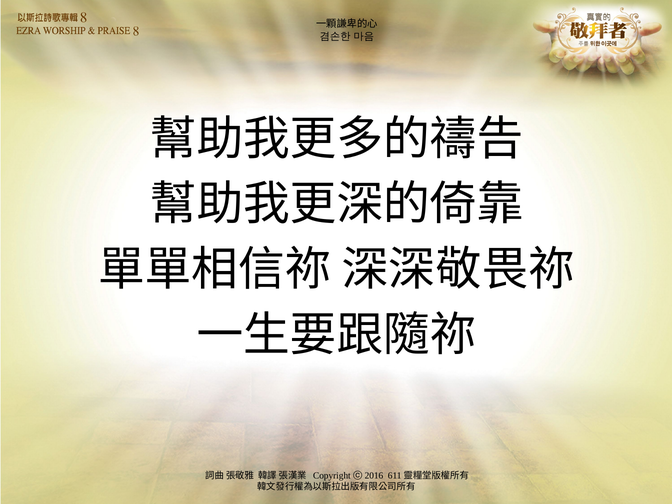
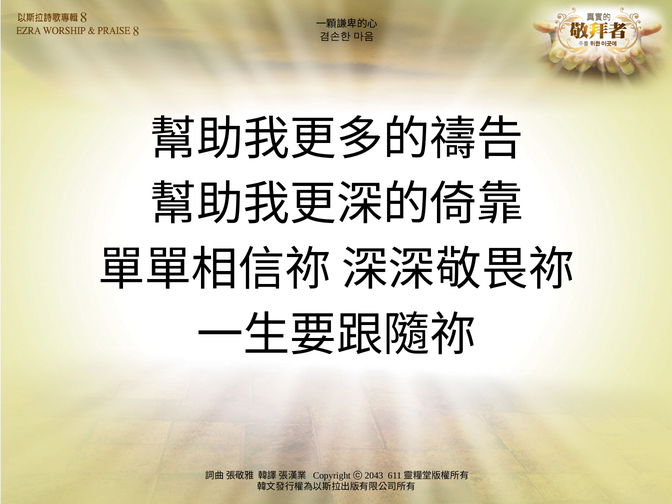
2016: 2016 -> 2043
